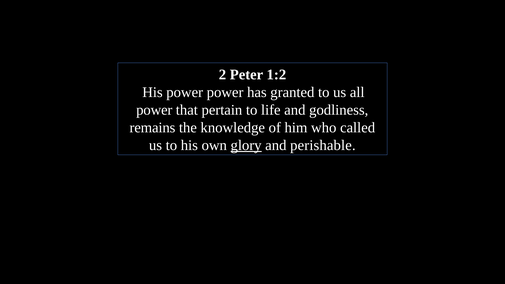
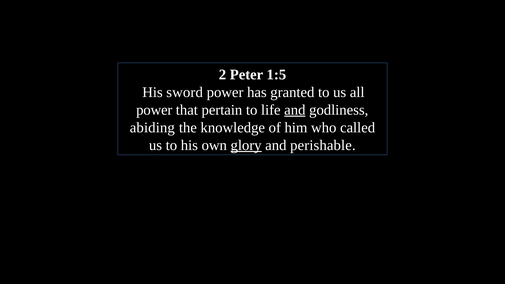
1:2: 1:2 -> 1:5
His power: power -> sword
and at (295, 110) underline: none -> present
remains: remains -> abiding
